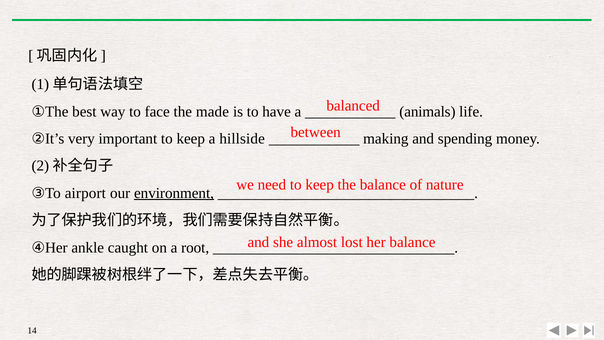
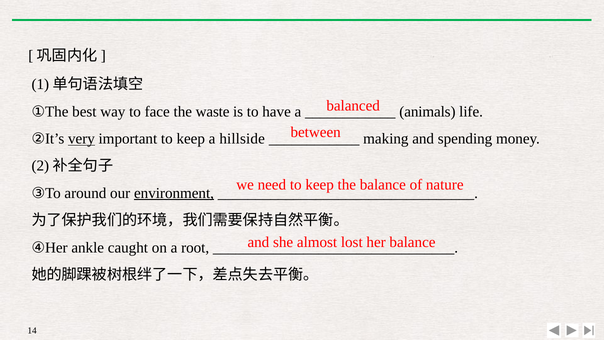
made: made -> waste
very underline: none -> present
airport: airport -> around
